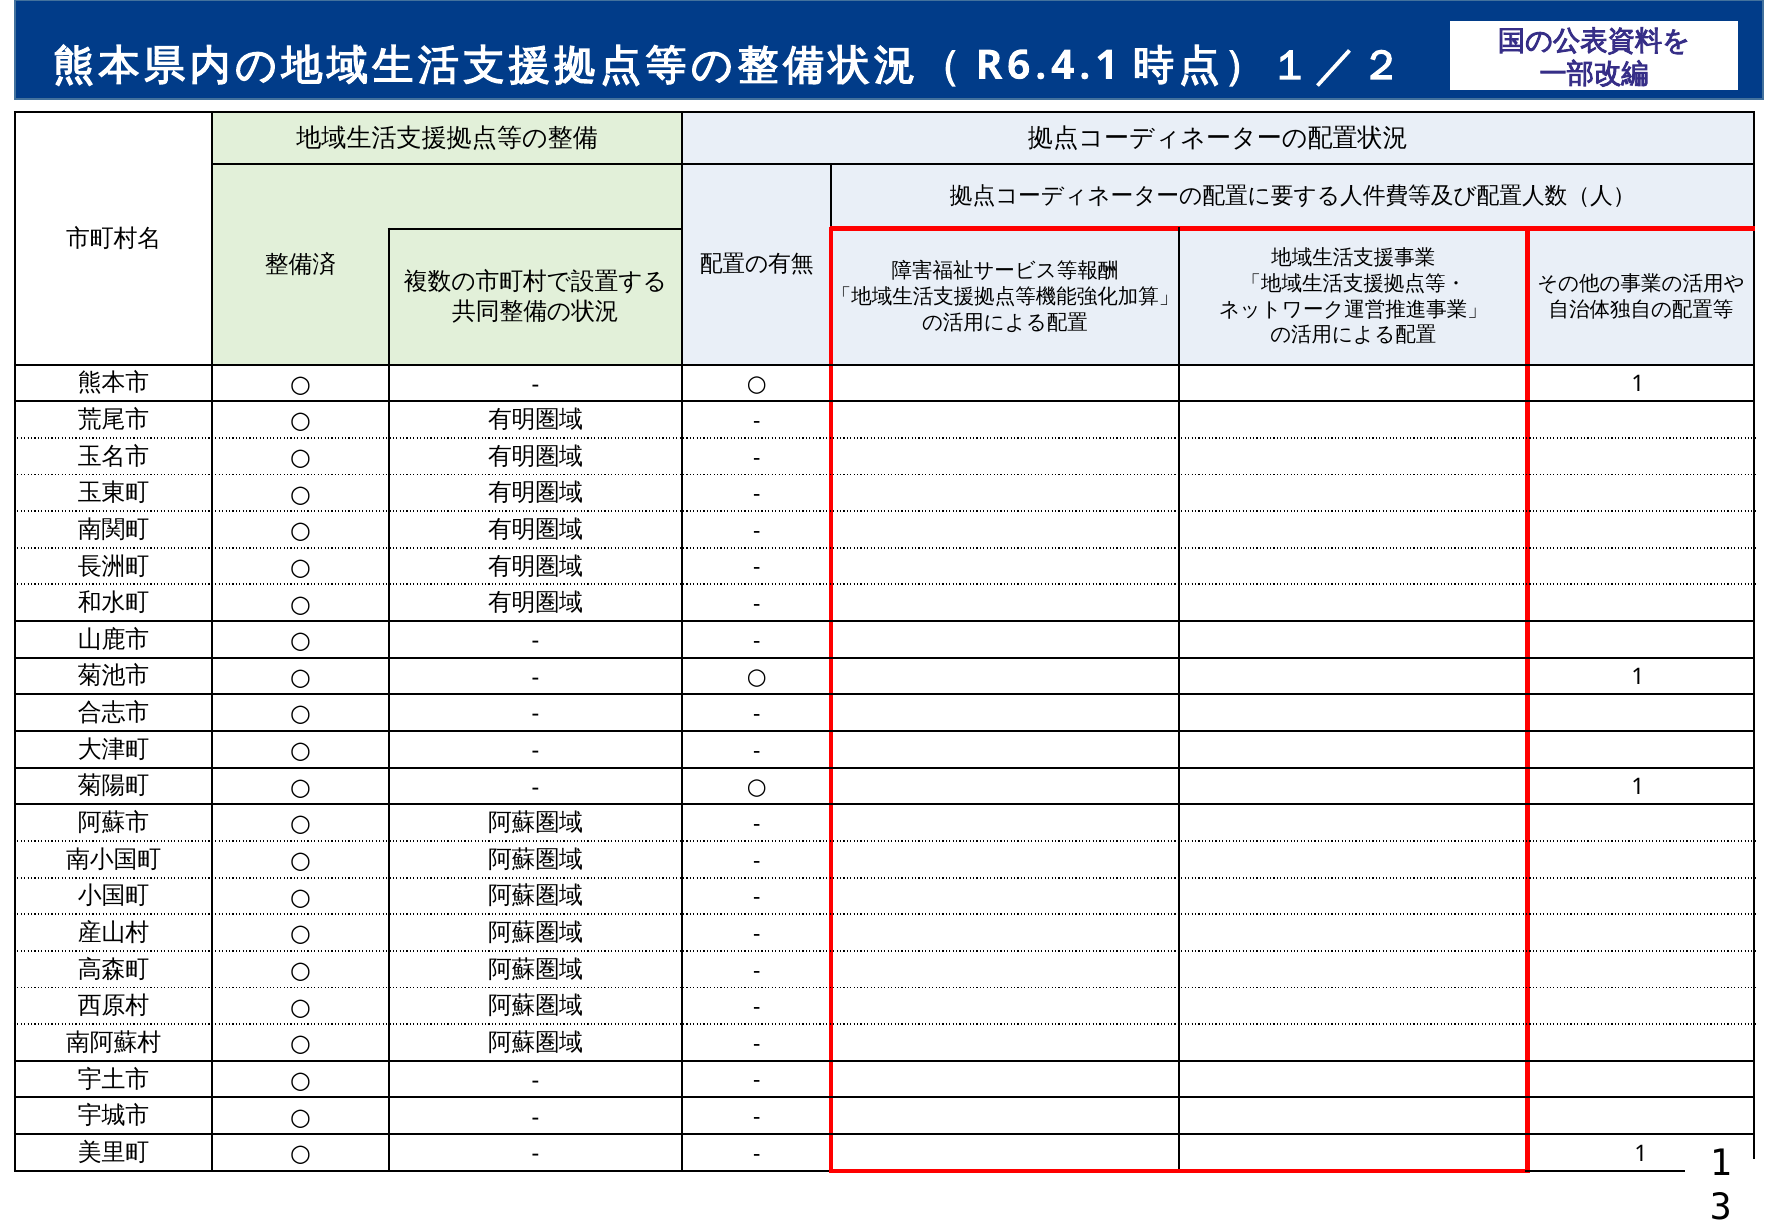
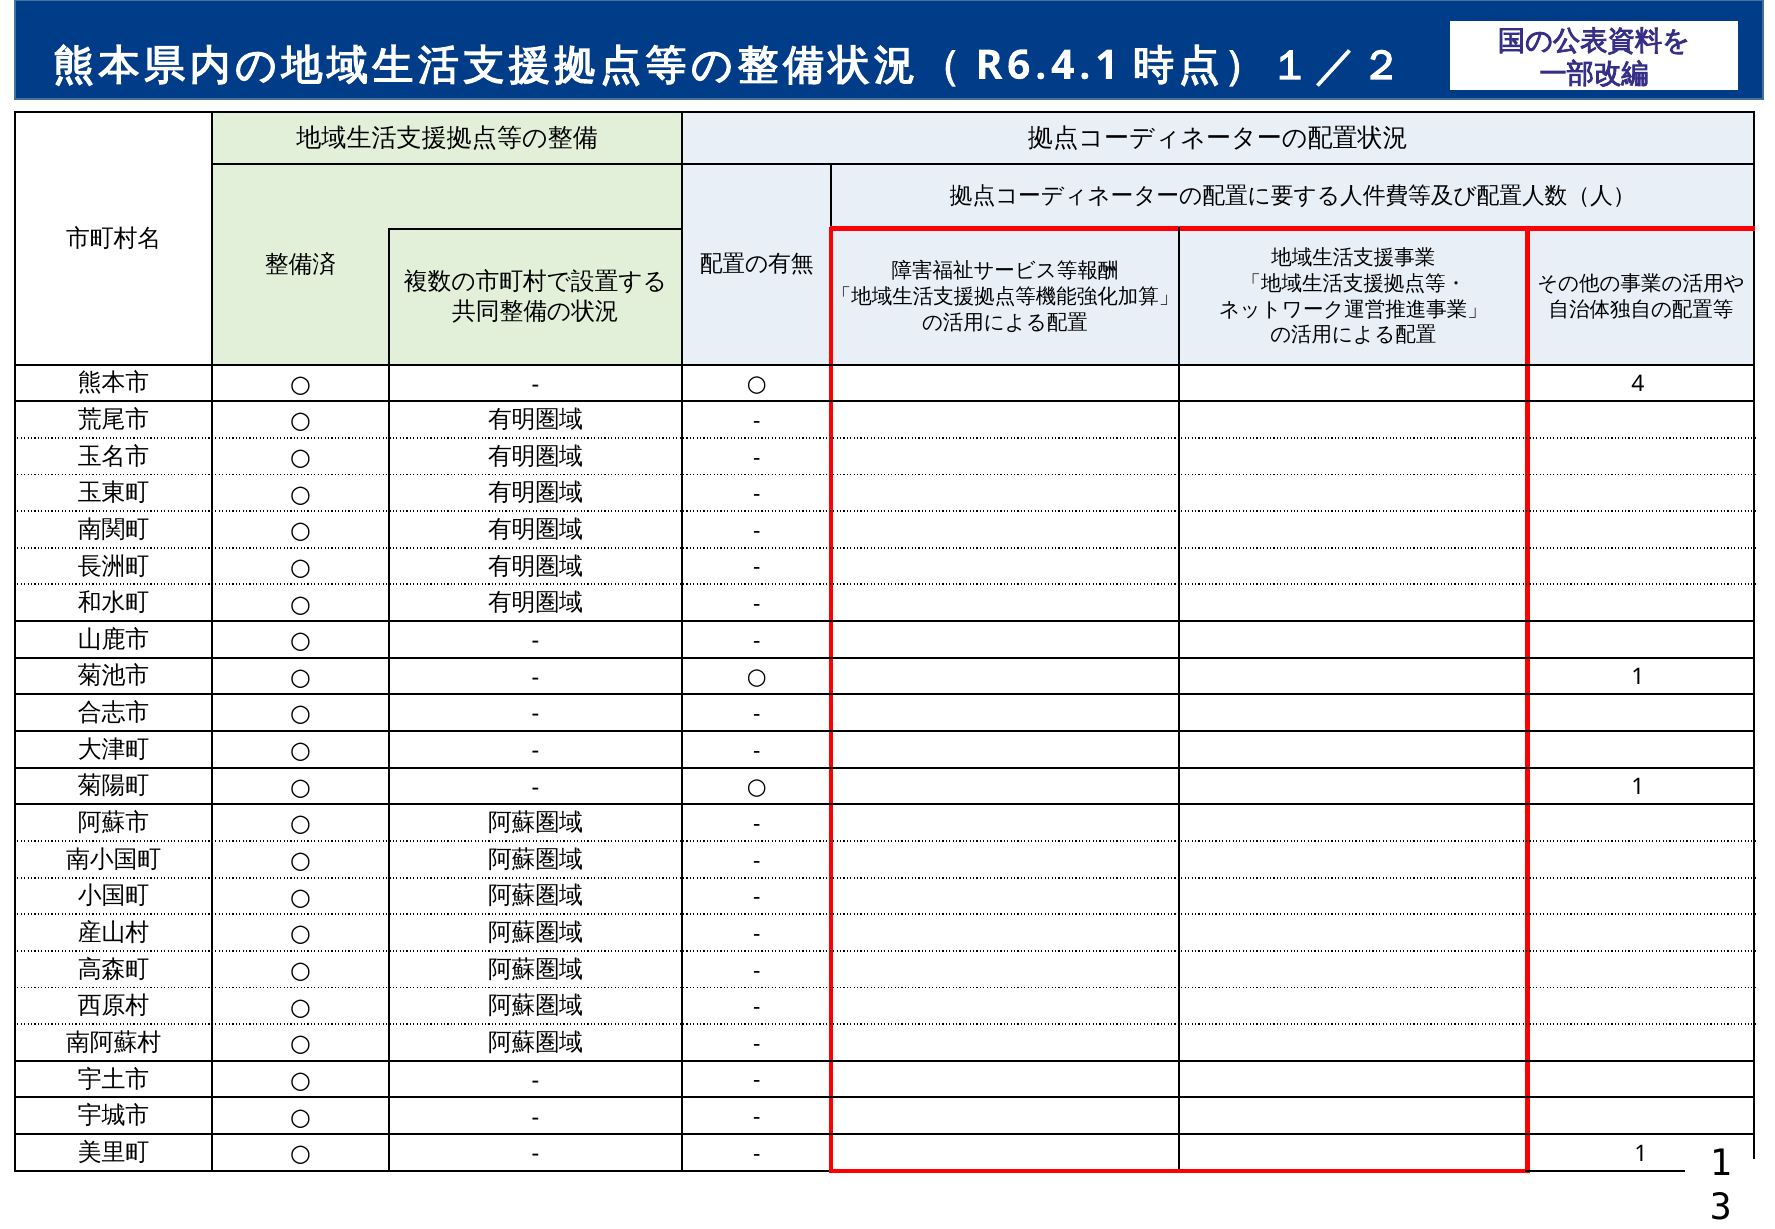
1 at (1638, 384): 1 -> 4
